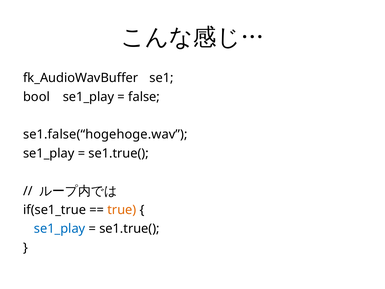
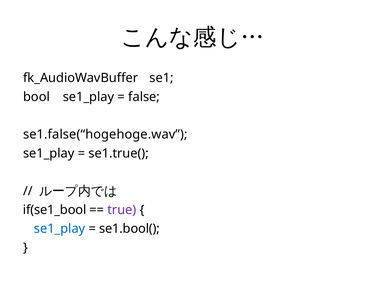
if(se1_true: if(se1_true -> if(se1_bool
true colour: orange -> purple
se1.true( at (129, 229): se1.true( -> se1.bool(
